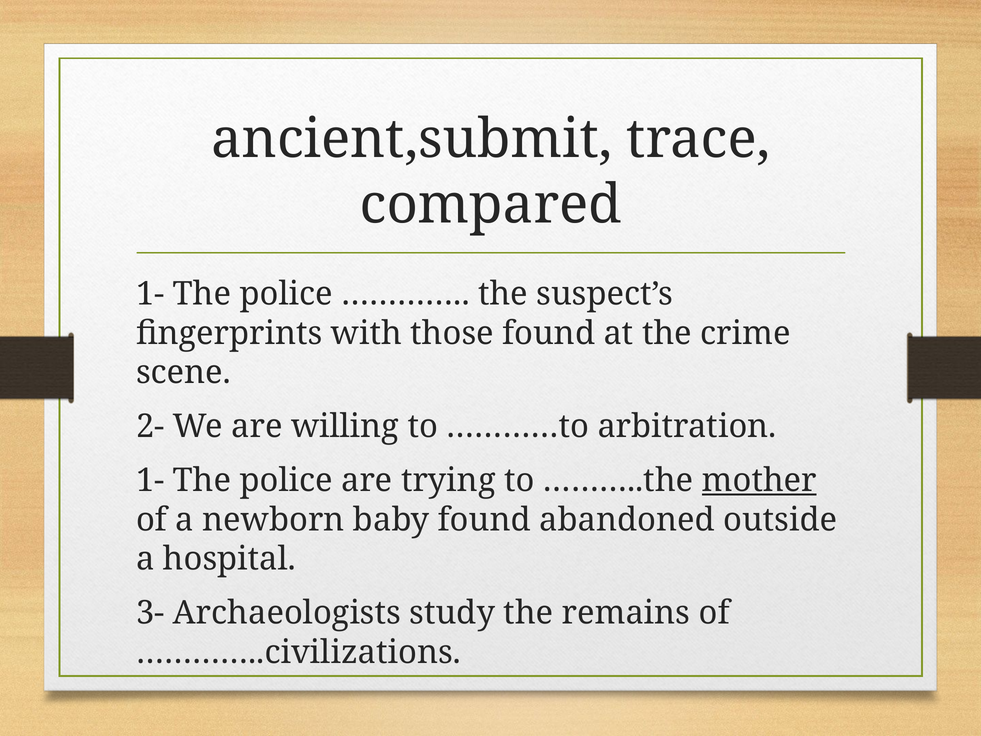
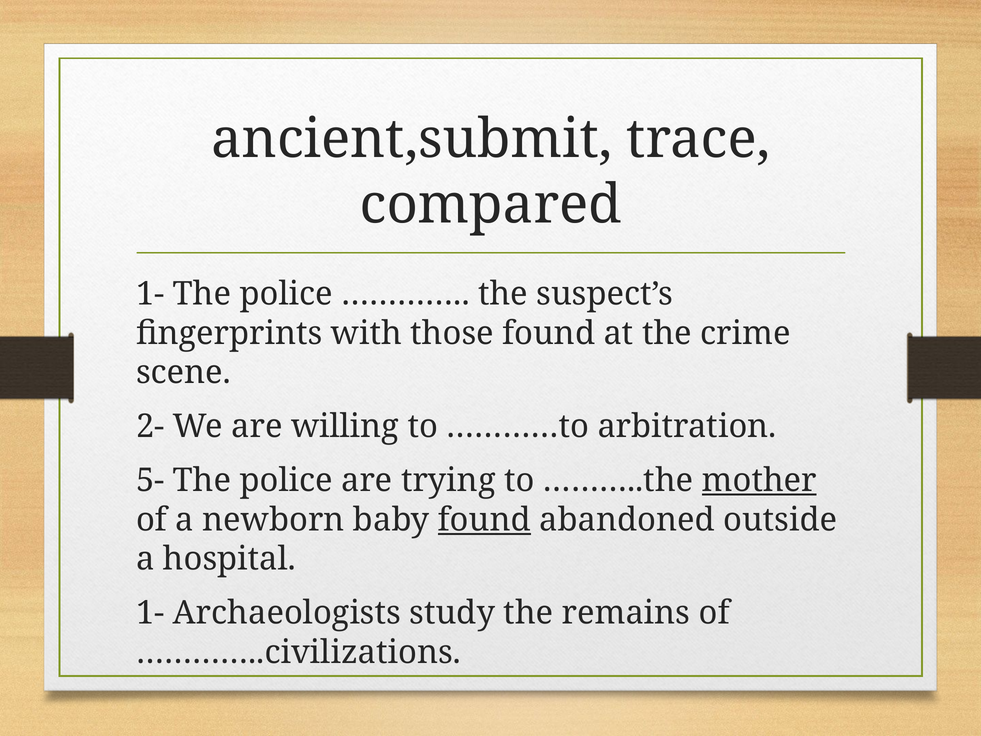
1- at (150, 480): 1- -> 5-
found at (484, 520) underline: none -> present
3- at (150, 613): 3- -> 1-
